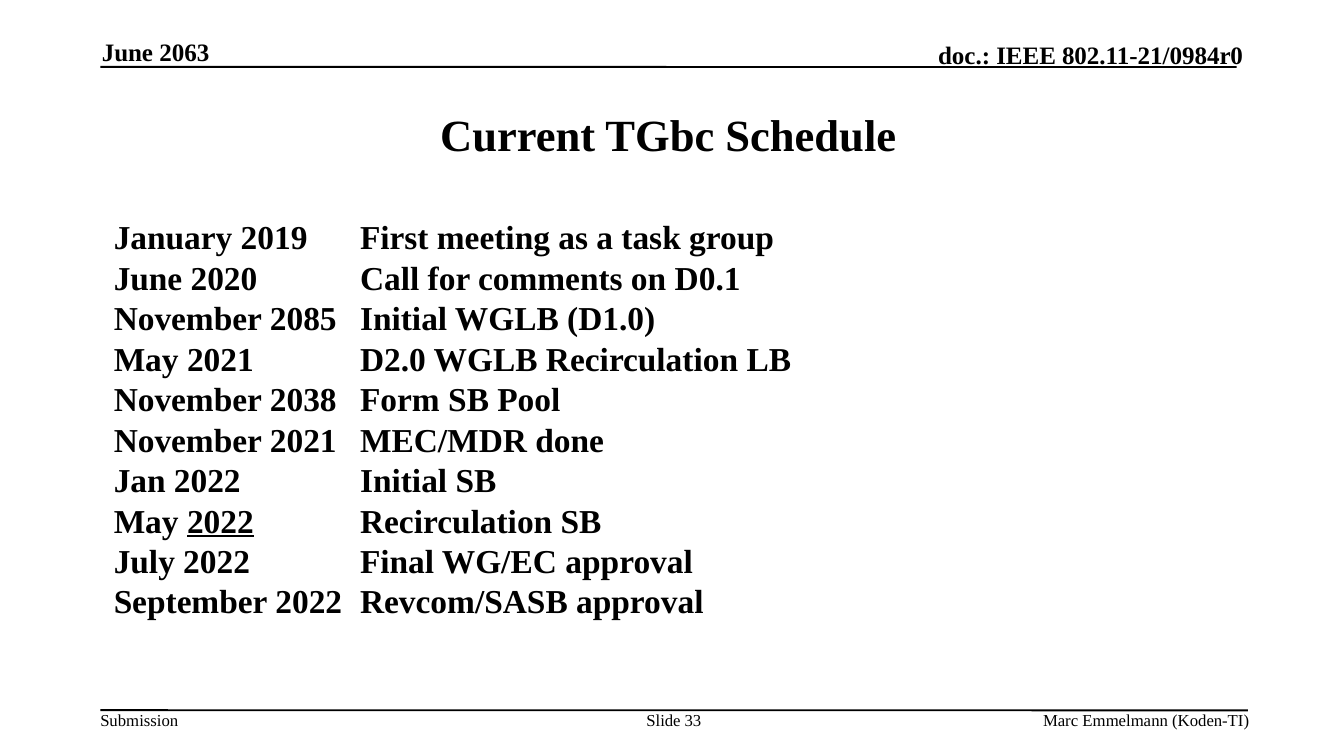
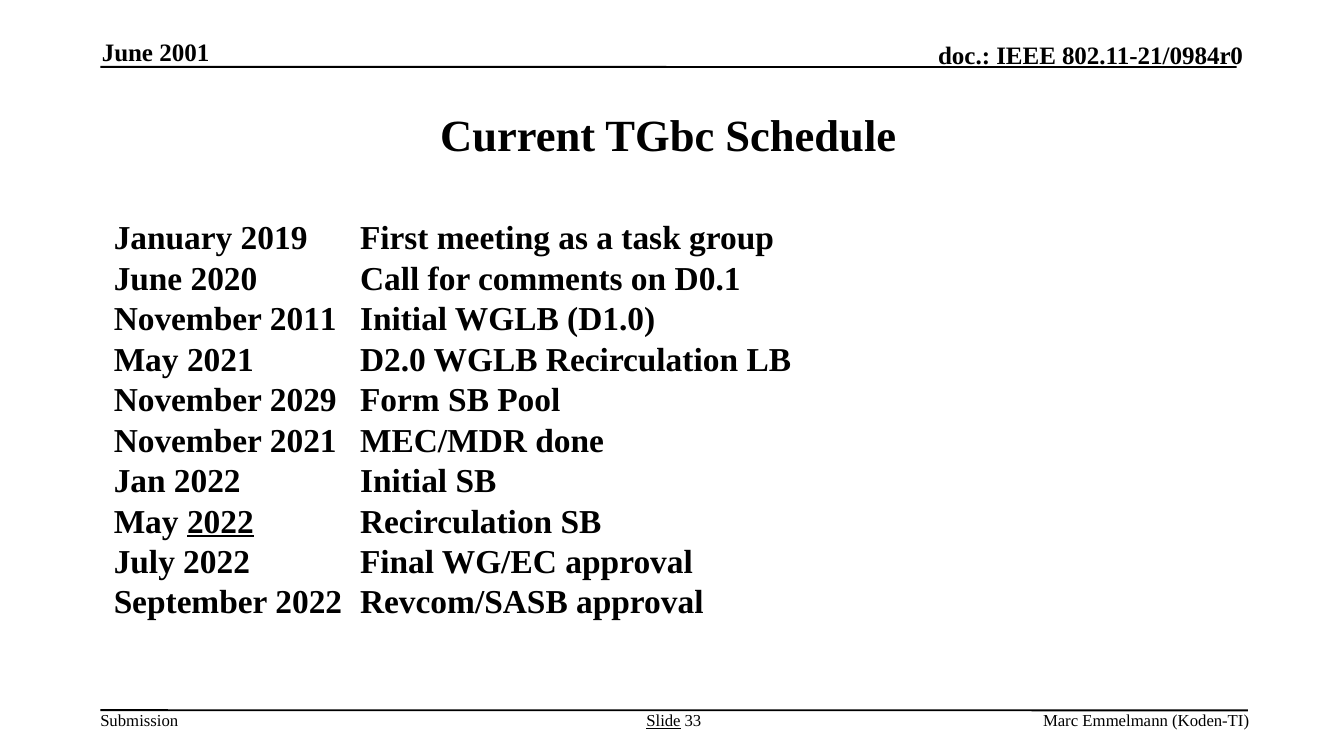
2063: 2063 -> 2001
2085: 2085 -> 2011
2038: 2038 -> 2029
Slide underline: none -> present
